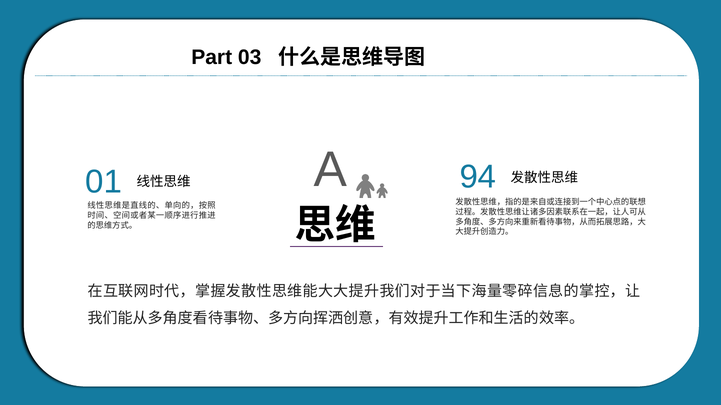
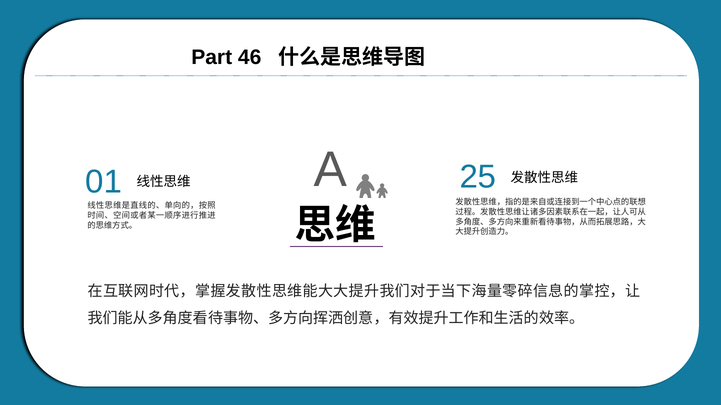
03: 03 -> 46
94: 94 -> 25
